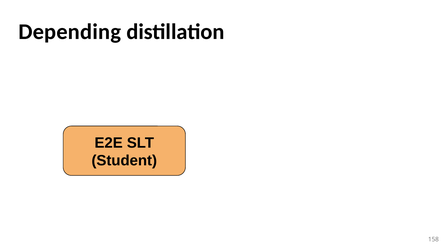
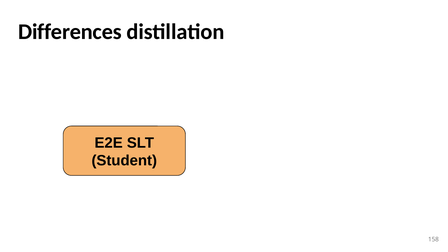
Depending: Depending -> Differences
